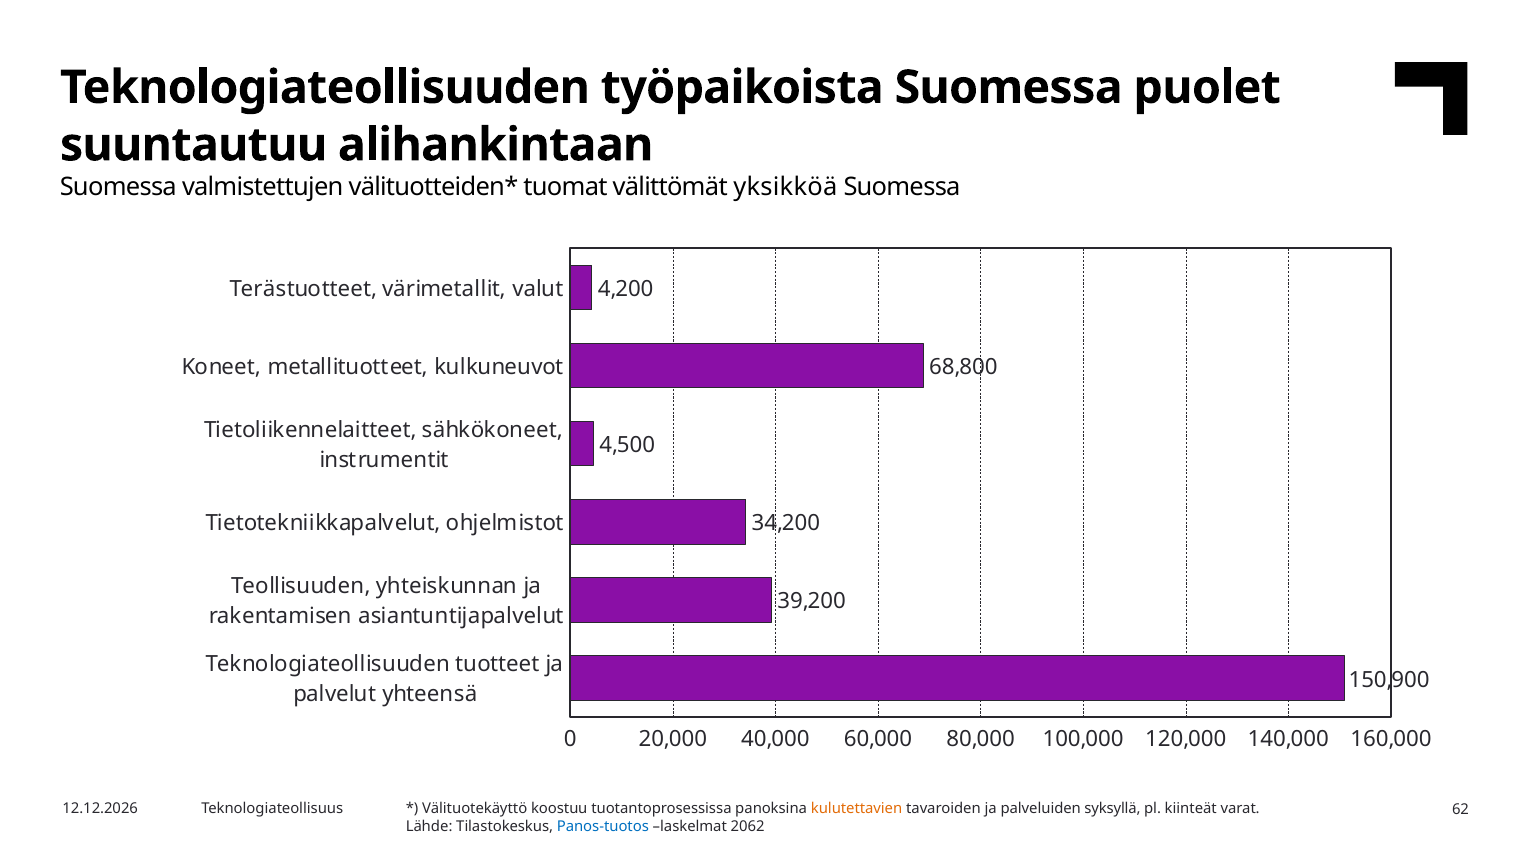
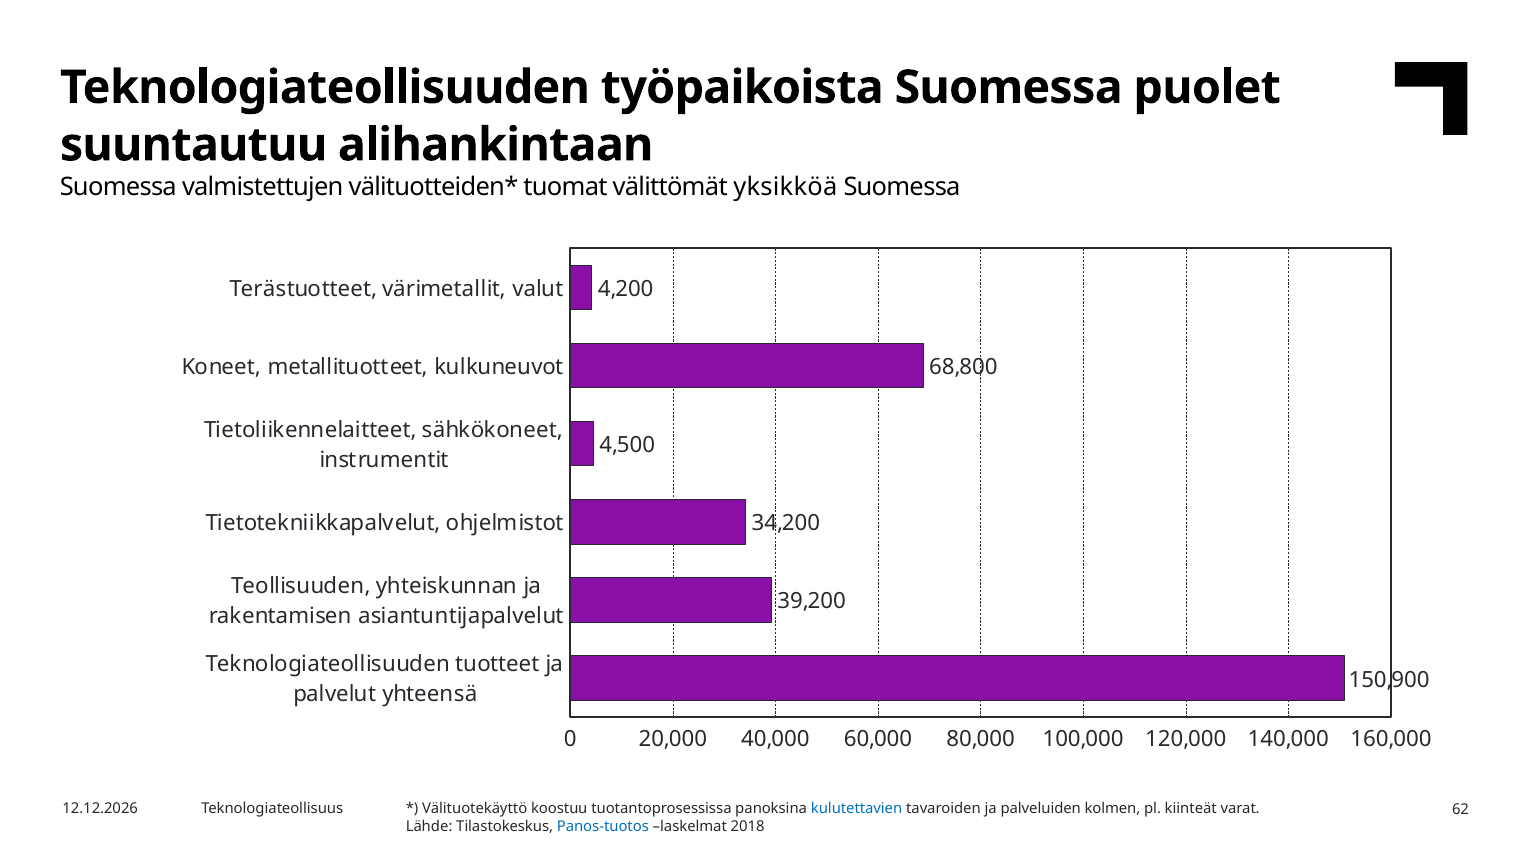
kulutettavien colour: orange -> blue
syksyllä: syksyllä -> kolmen
2062: 2062 -> 2018
